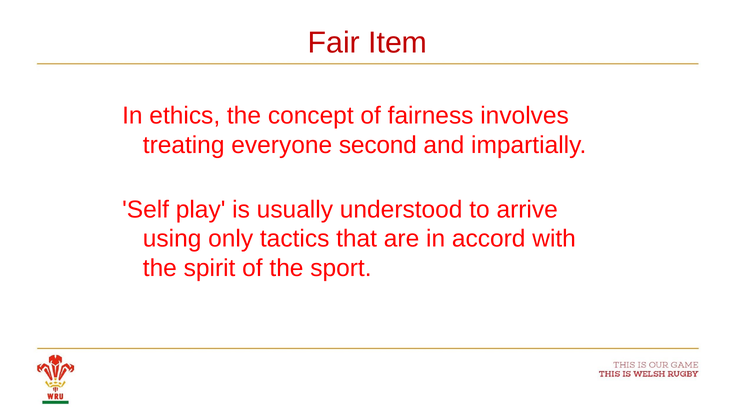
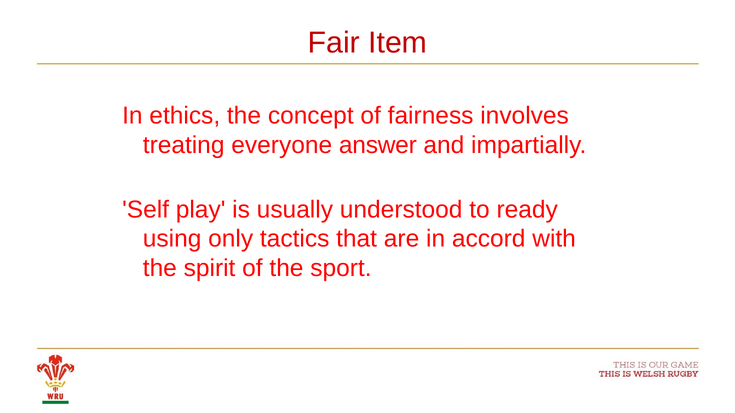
second: second -> answer
arrive: arrive -> ready
